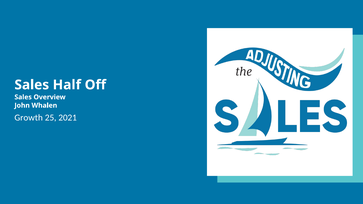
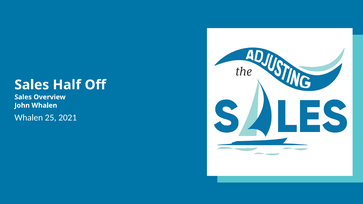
Growth at (29, 118): Growth -> Whalen
